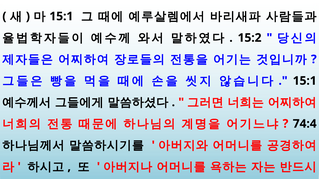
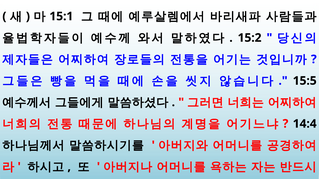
15:1 at (305, 81): 15:1 -> 15:5
74:4: 74:4 -> 14:4
